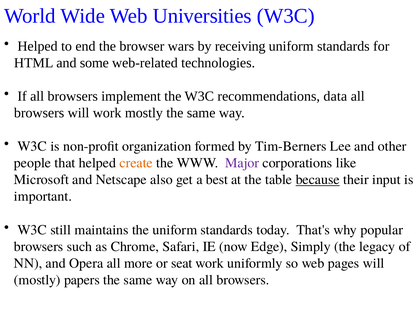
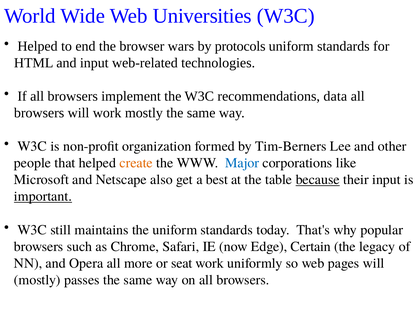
receiving: receiving -> protocols
and some: some -> input
Major colour: purple -> blue
important underline: none -> present
Simply: Simply -> Certain
papers: papers -> passes
